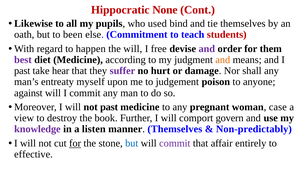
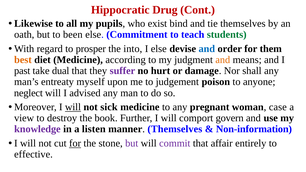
None: None -> Drug
used: used -> exist
students colour: red -> green
happen: happen -> prosper
the will: will -> into
I free: free -> else
and at (207, 49) colour: purple -> blue
best colour: purple -> orange
hear: hear -> dual
against: against -> neglect
I commit: commit -> advised
will at (73, 107) underline: none -> present
not past: past -> sick
Non-predictably: Non-predictably -> Non-information
but at (132, 143) colour: blue -> purple
